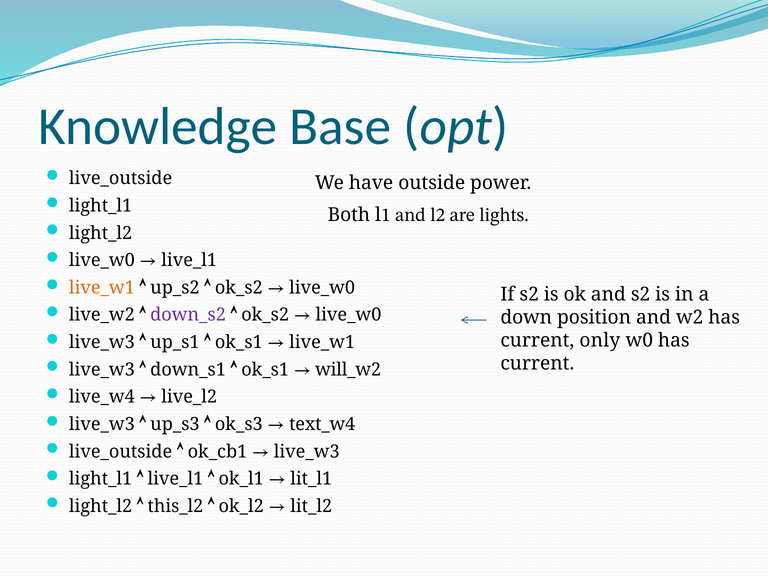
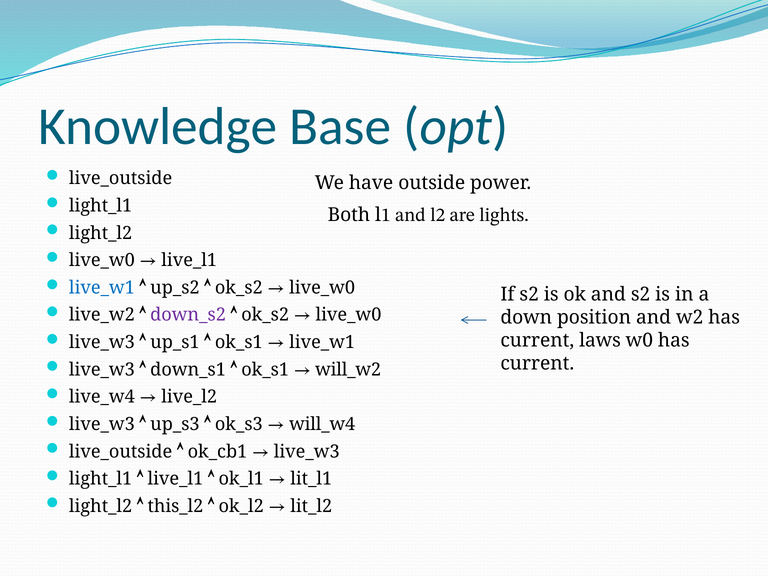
live_w1 at (102, 288) colour: orange -> blue
only: only -> laws
text_w4: text_w4 -> will_w4
